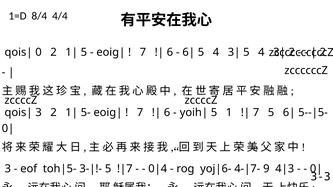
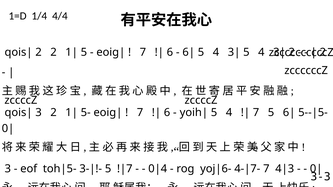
8/4: 8/4 -> 1/4
0 at (39, 52): 0 -> 2
1 at (229, 113): 1 -> 4
9 at (266, 169): 9 -> 7
